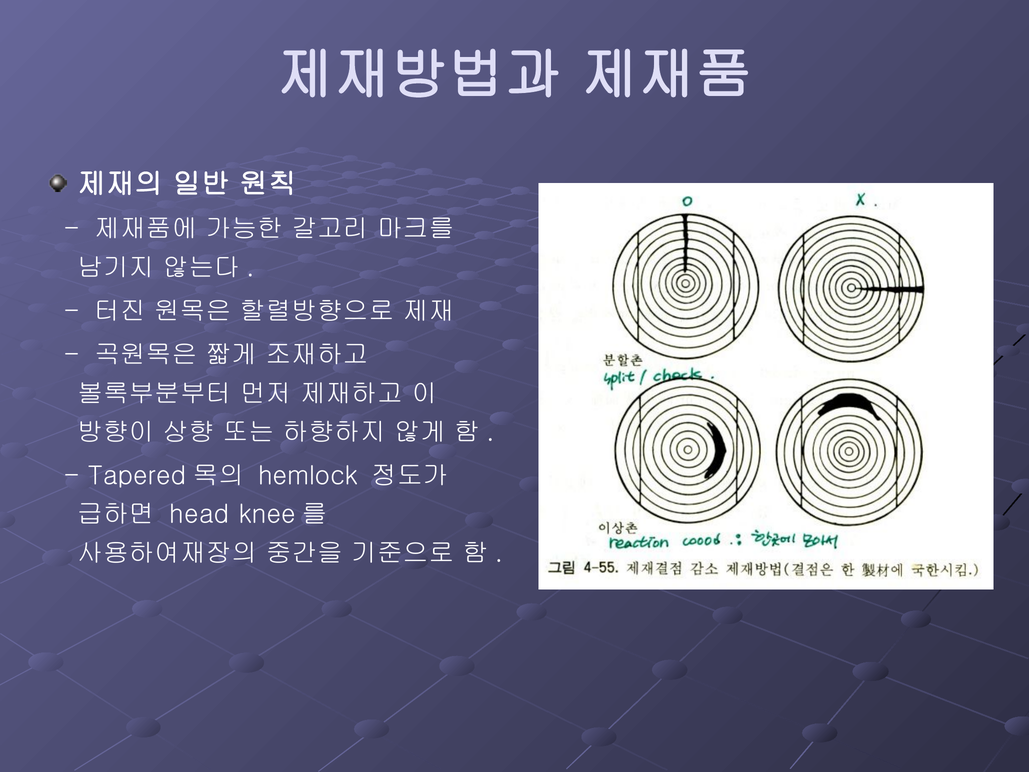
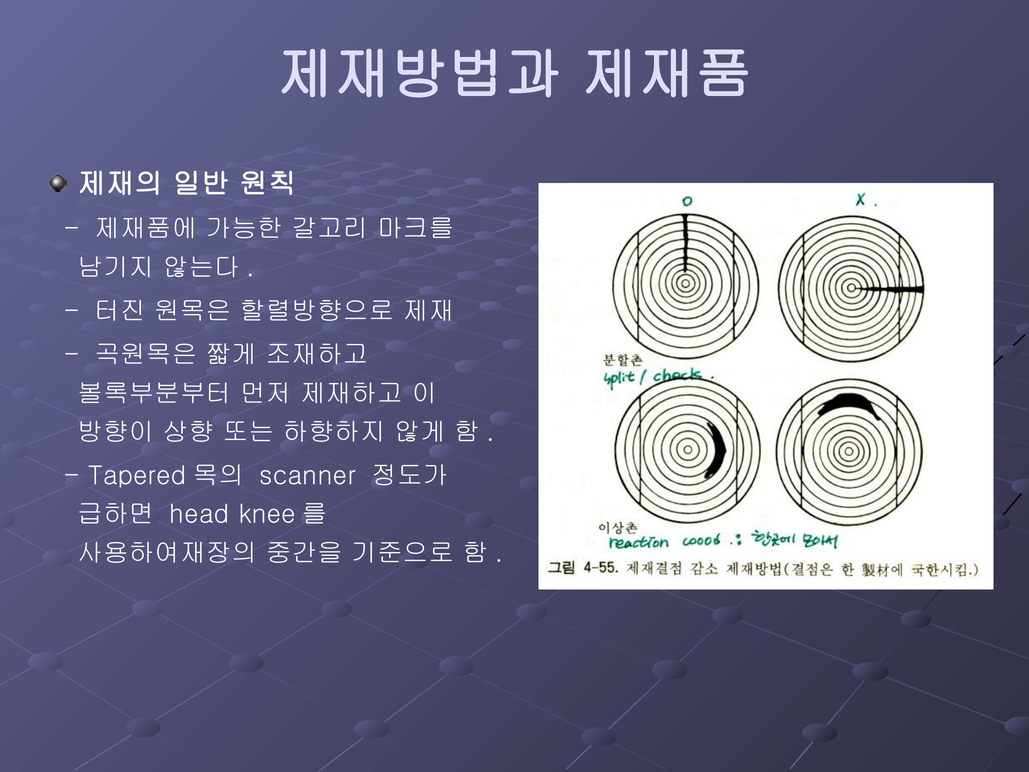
hemlock: hemlock -> scanner
